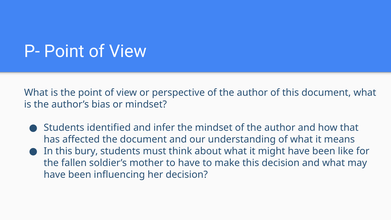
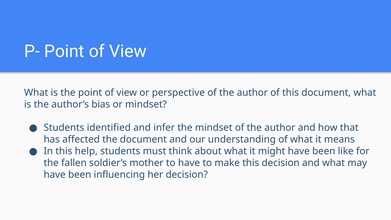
bury: bury -> help
